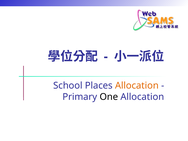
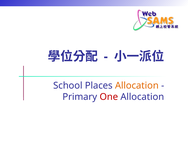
One colour: black -> red
